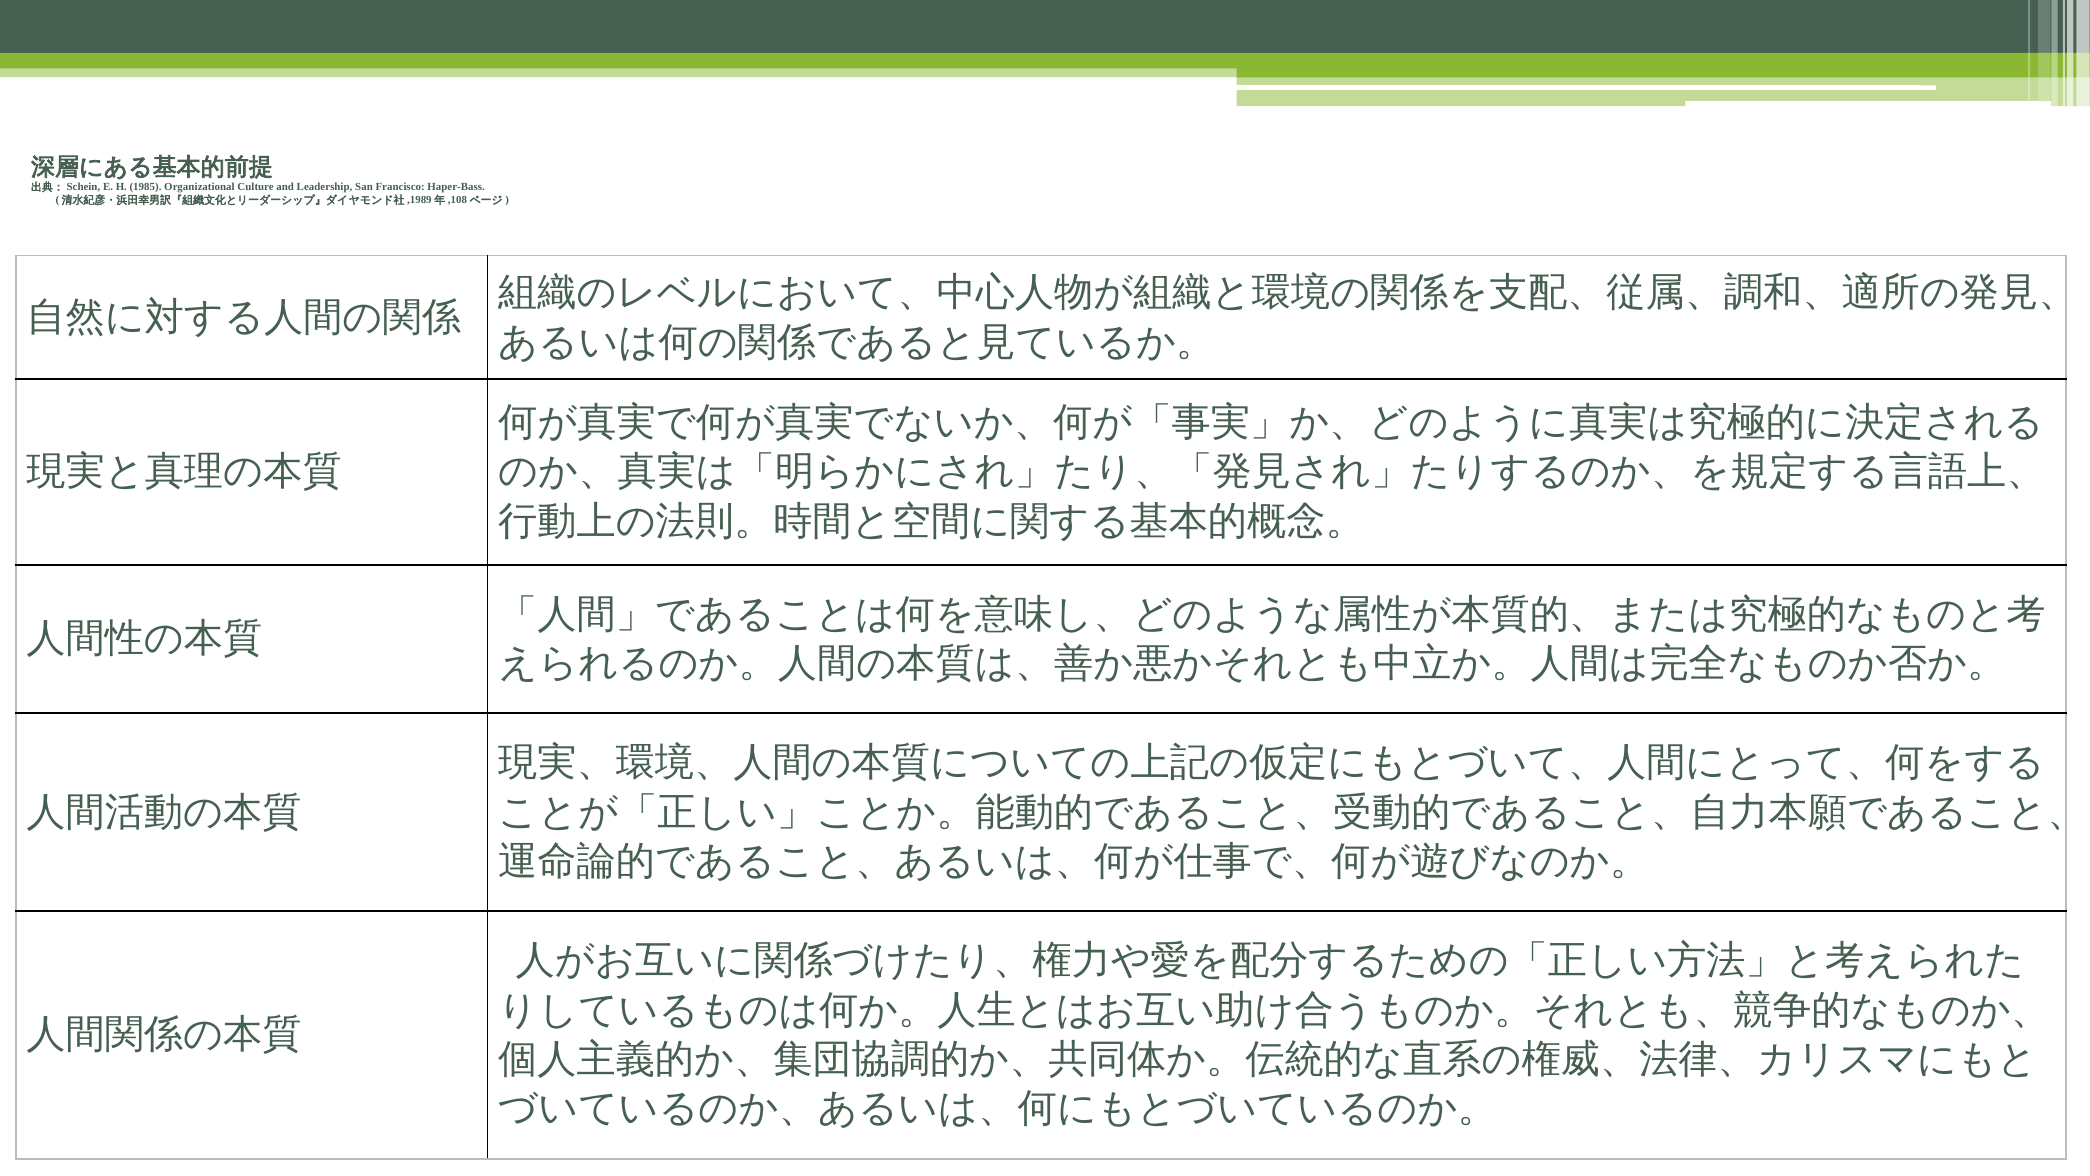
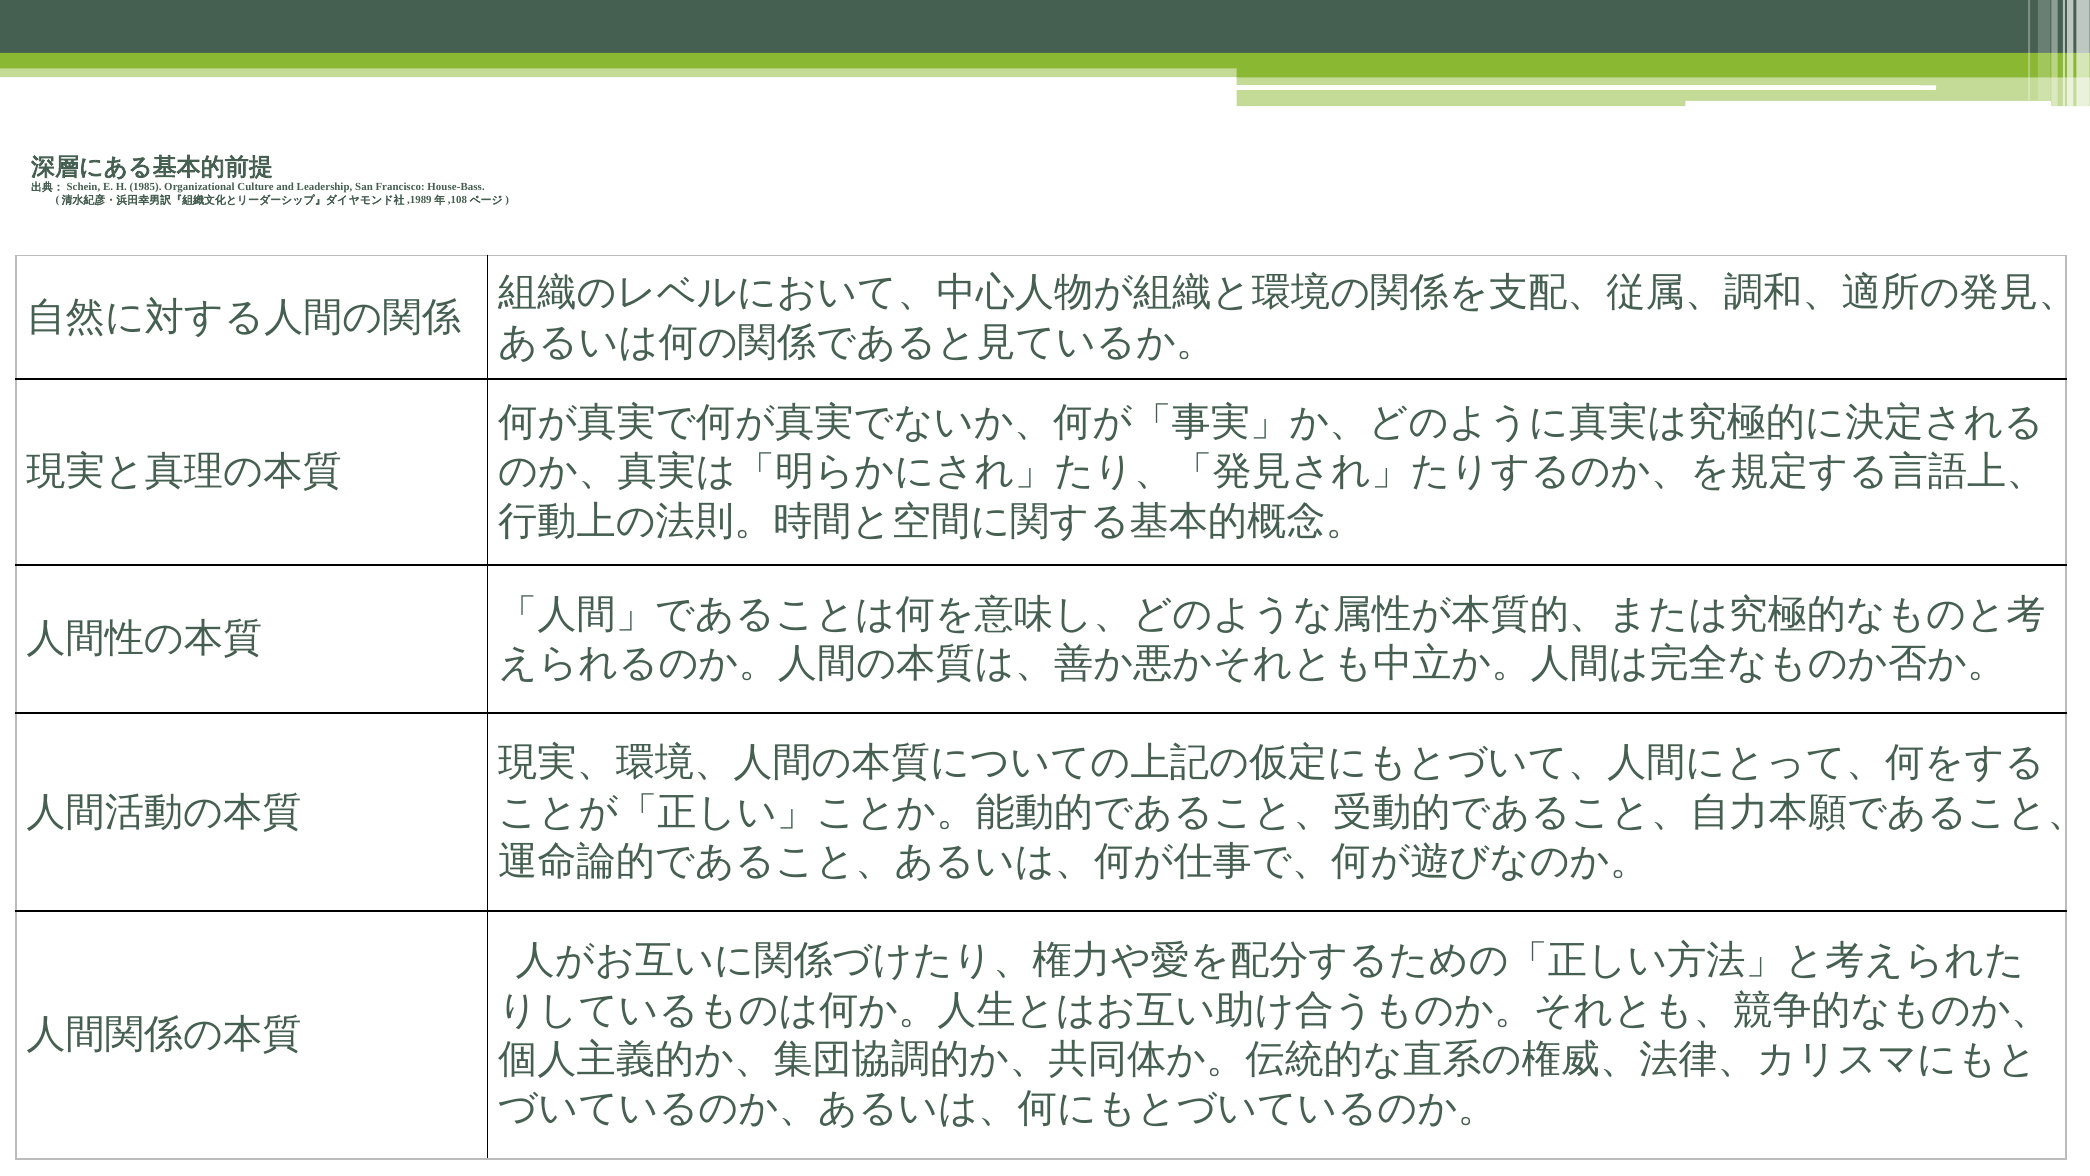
Haper-Bass: Haper-Bass -> House-Bass
